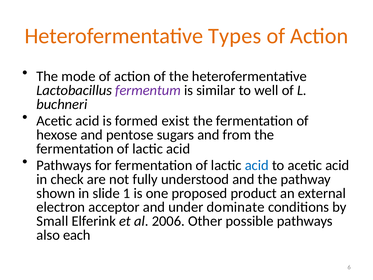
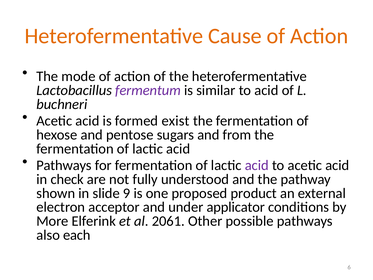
Types: Types -> Cause
to well: well -> acid
acid at (257, 165) colour: blue -> purple
1: 1 -> 9
dominate: dominate -> applicator
Small: Small -> More
2006: 2006 -> 2061
